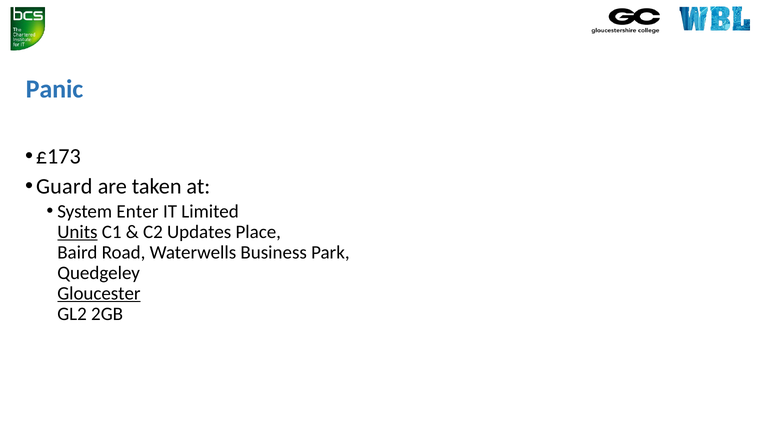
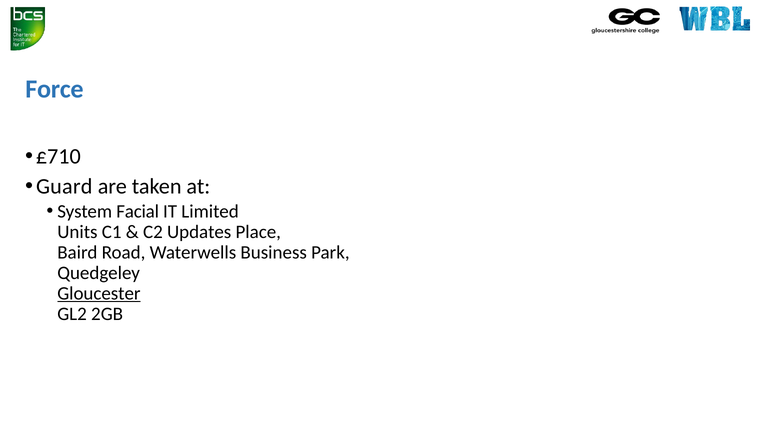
Panic: Panic -> Force
£173: £173 -> £710
Enter: Enter -> Facial
Units underline: present -> none
